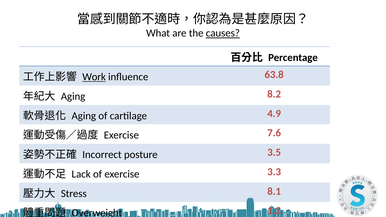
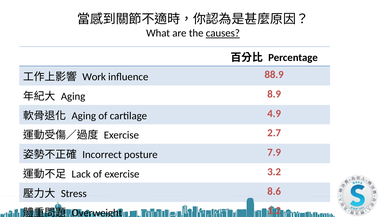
Work underline: present -> none
63.8: 63.8 -> 88.9
8.2: 8.2 -> 8.9
7.6: 7.6 -> 2.7
3.5: 3.5 -> 7.9
3.3: 3.3 -> 3.2
8.1: 8.1 -> 8.6
